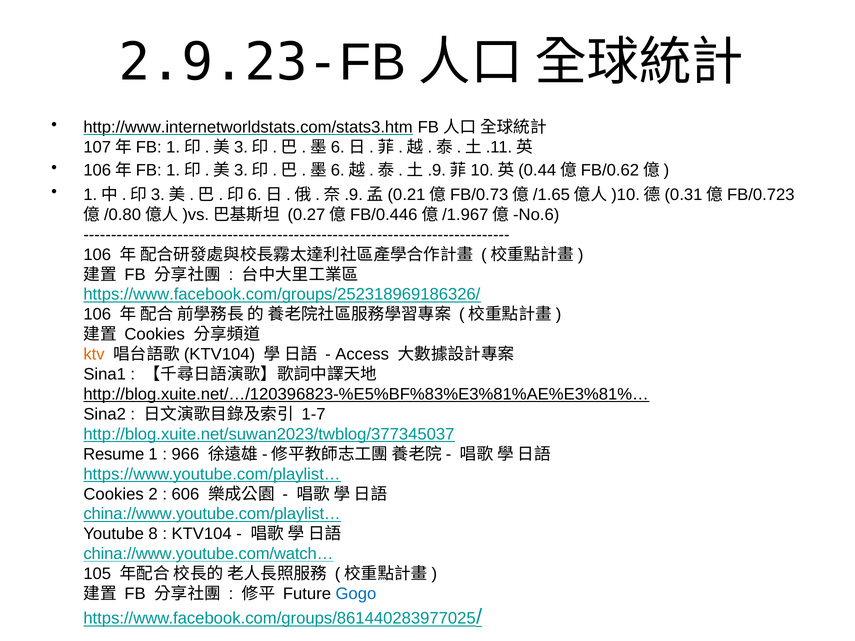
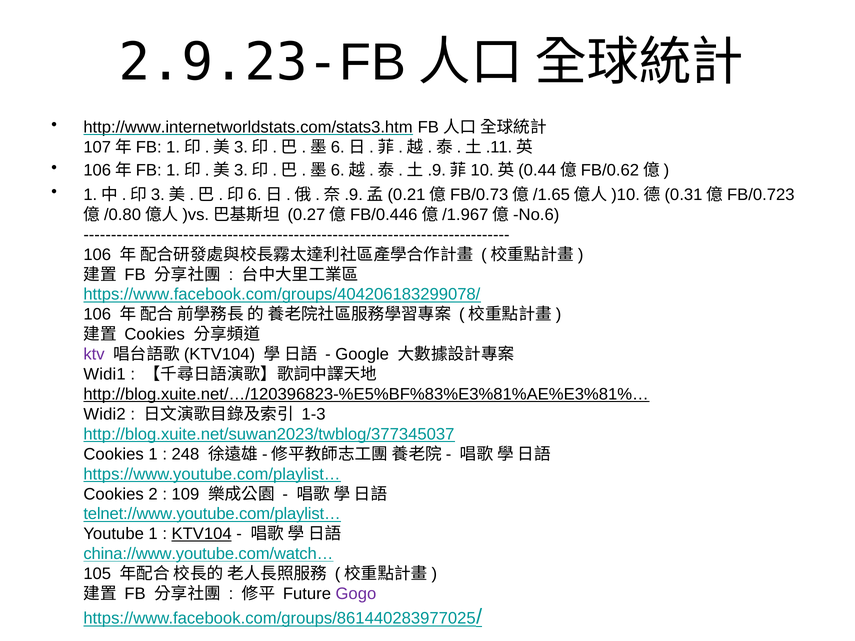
https://www.facebook.com/groups/252318969186326/: https://www.facebook.com/groups/252318969186326/ -> https://www.facebook.com/groups/404206183299078/
ktv colour: orange -> purple
Access: Access -> Google
Sina1: Sina1 -> Widi1
Sina2: Sina2 -> Widi2
1-7: 1-7 -> 1-3
Resume at (114, 454): Resume -> Cookies
966: 966 -> 248
606: 606 -> 109
china://www.youtube.com/playlist…: china://www.youtube.com/playlist… -> telnet://www.youtube.com/playlist…
Youtube 8: 8 -> 1
KTV104 underline: none -> present
Gogo colour: blue -> purple
